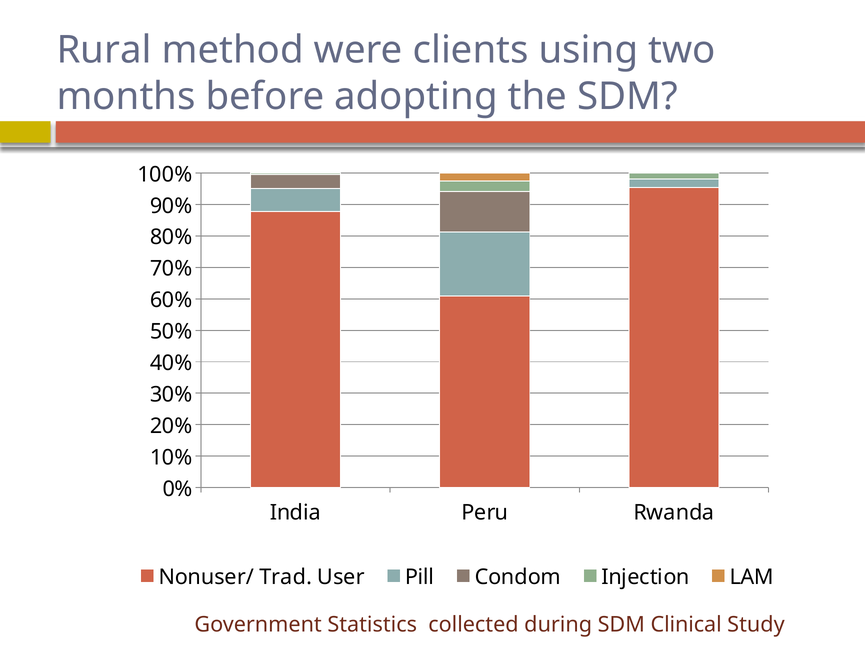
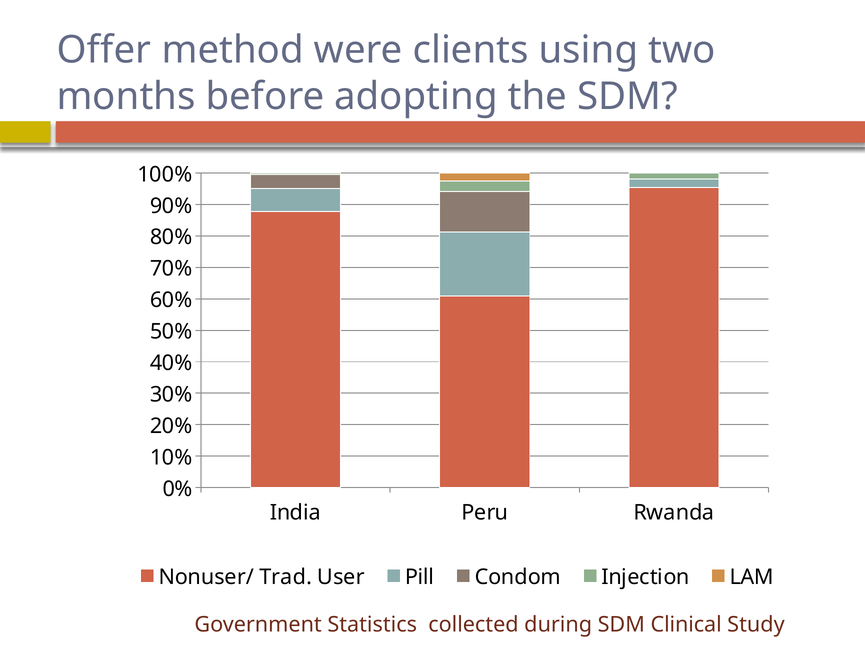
Rural: Rural -> Offer
